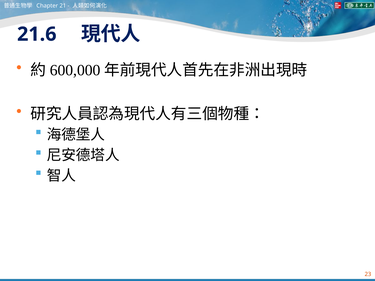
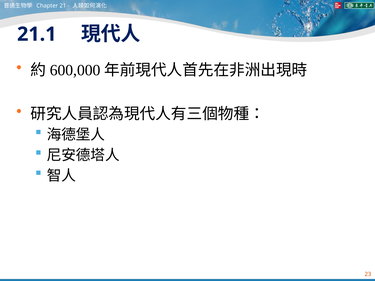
21.6: 21.6 -> 21.1
